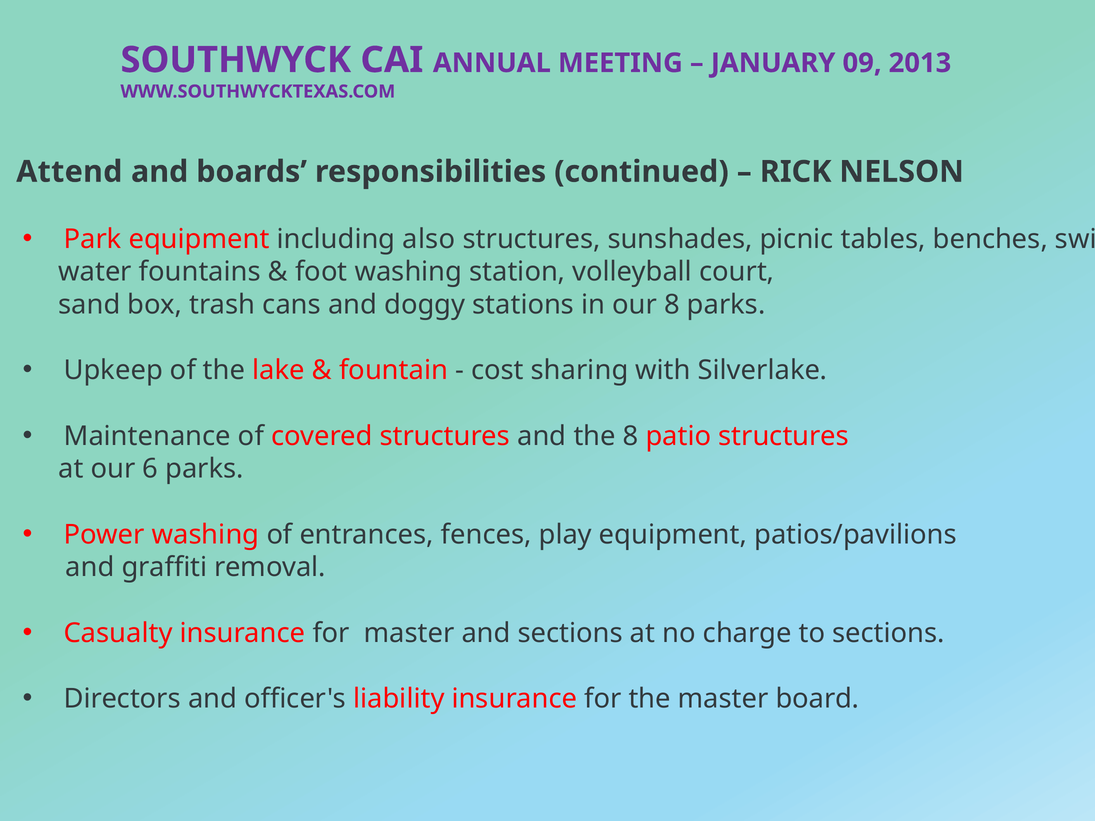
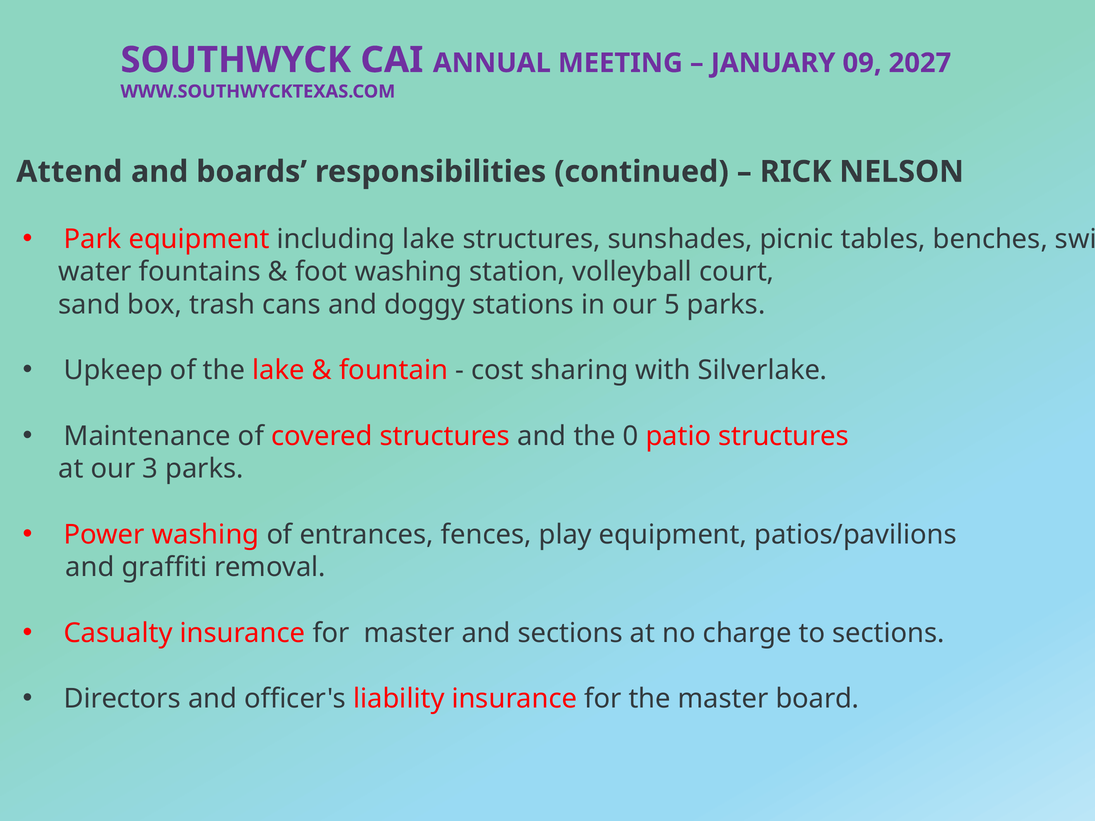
2013: 2013 -> 2027
including also: also -> lake
our 8: 8 -> 5
the 8: 8 -> 0
6: 6 -> 3
